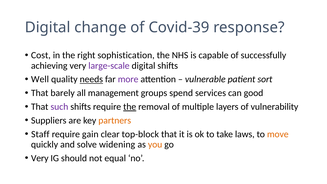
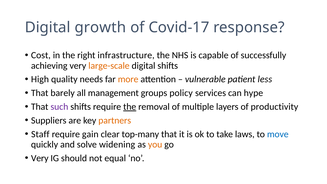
change: change -> growth
Covid-39: Covid-39 -> Covid-17
sophistication: sophistication -> infrastructure
large-scale colour: purple -> orange
Well: Well -> High
needs underline: present -> none
more colour: purple -> orange
sort: sort -> less
spend: spend -> policy
good: good -> hype
vulnerability: vulnerability -> productivity
top-block: top-block -> top-many
move colour: orange -> blue
